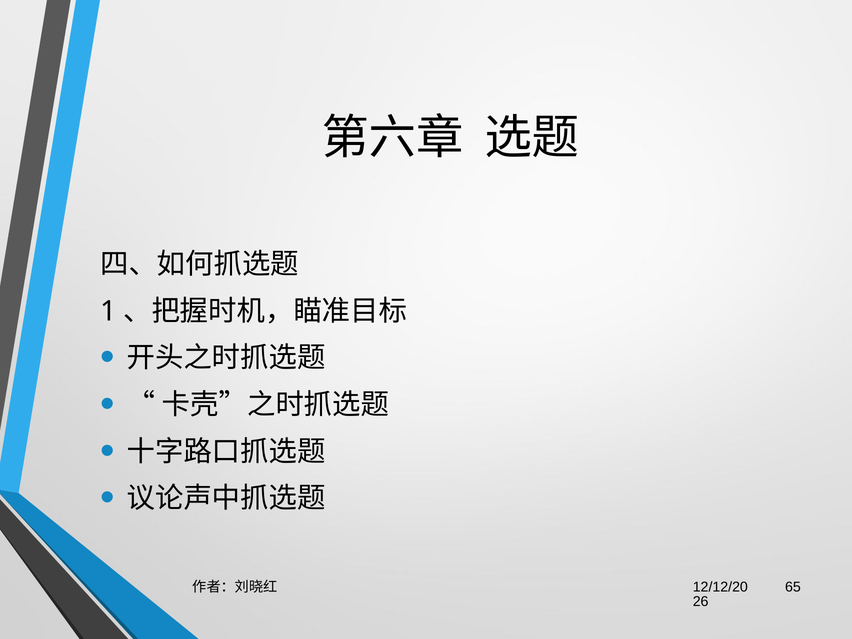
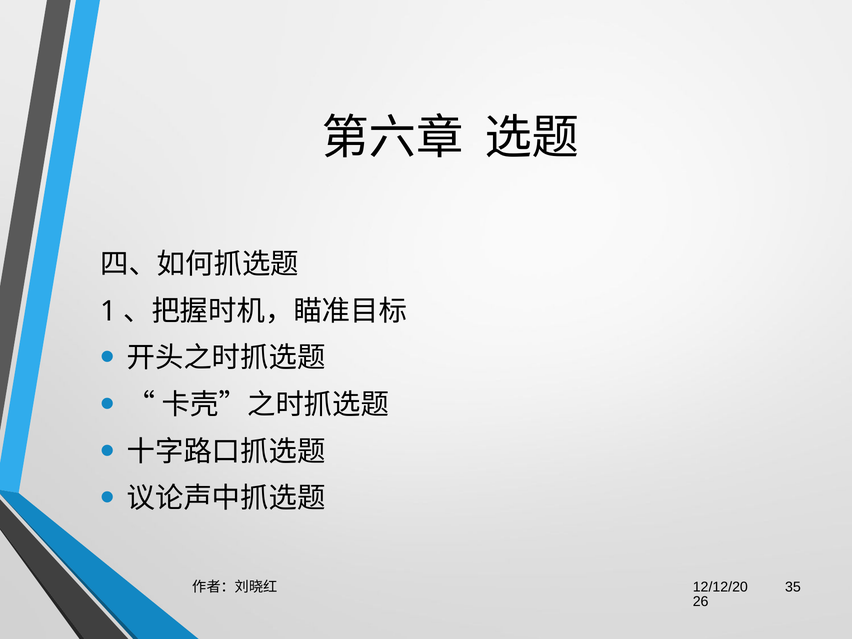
65: 65 -> 35
